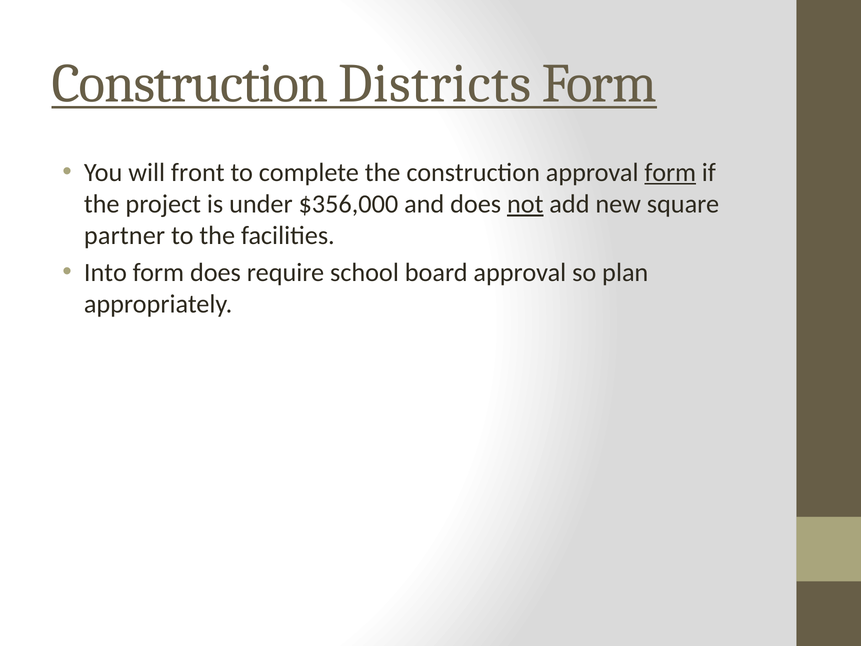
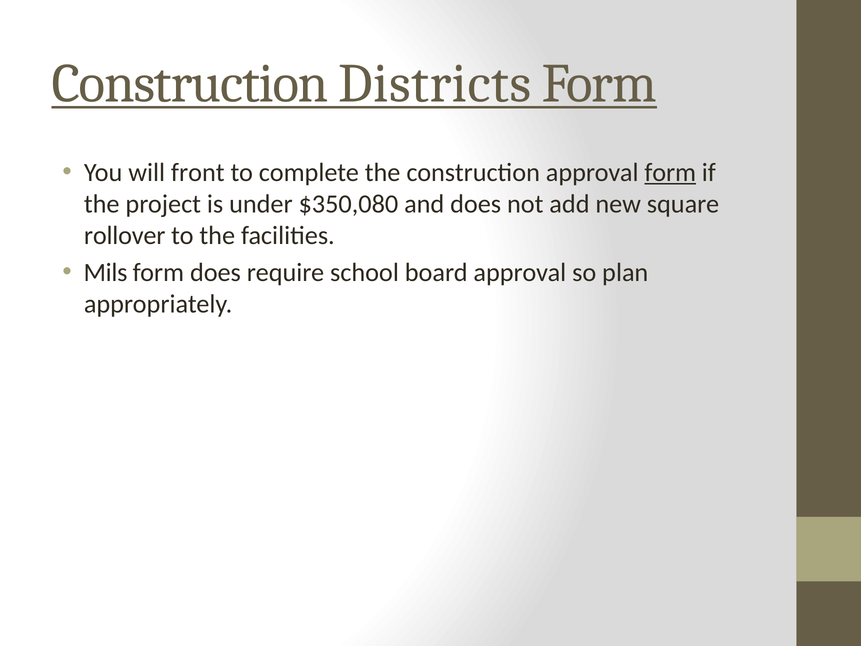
$356,000: $356,000 -> $350,080
not underline: present -> none
partner: partner -> rollover
Into: Into -> Mils
